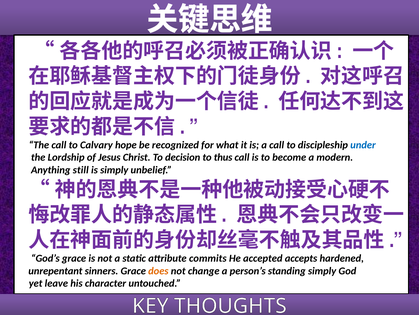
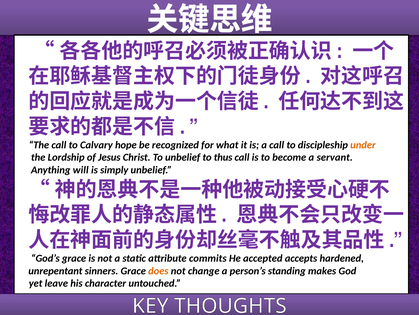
under colour: blue -> orange
To decision: decision -> unbelief
modern: modern -> servant
still: still -> will
standing simply: simply -> makes
